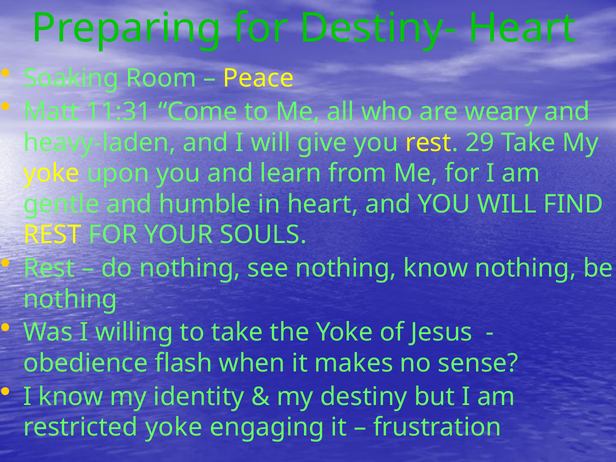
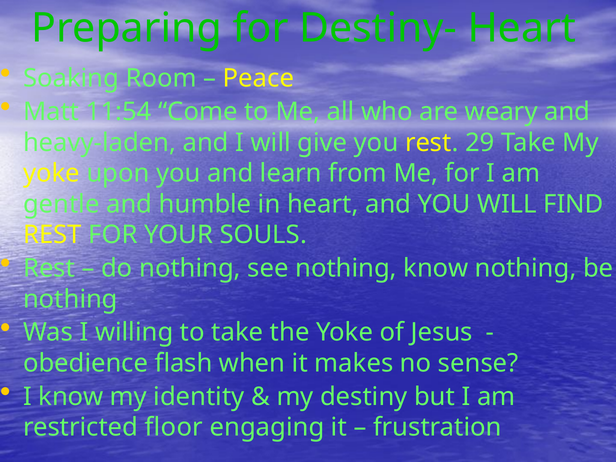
11:31: 11:31 -> 11:54
restricted yoke: yoke -> floor
